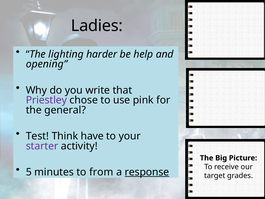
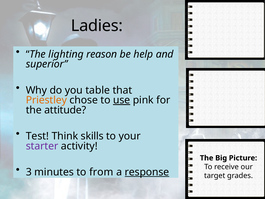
harder: harder -> reason
opening: opening -> superior
write: write -> table
Priestley colour: purple -> orange
use underline: none -> present
general: general -> attitude
have: have -> skills
5: 5 -> 3
